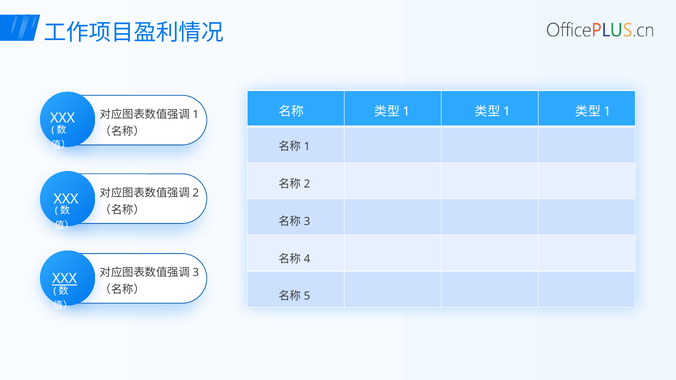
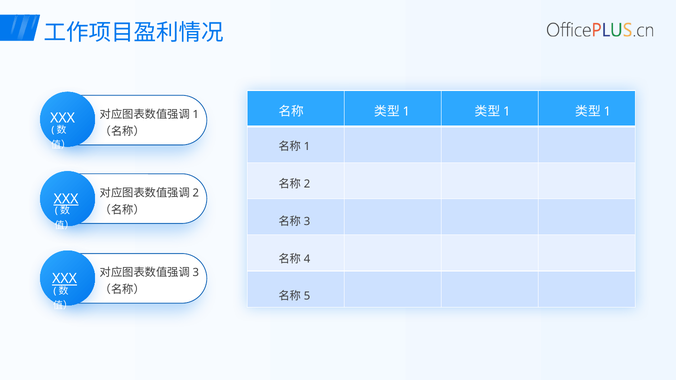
XXX at (66, 199) underline: none -> present
